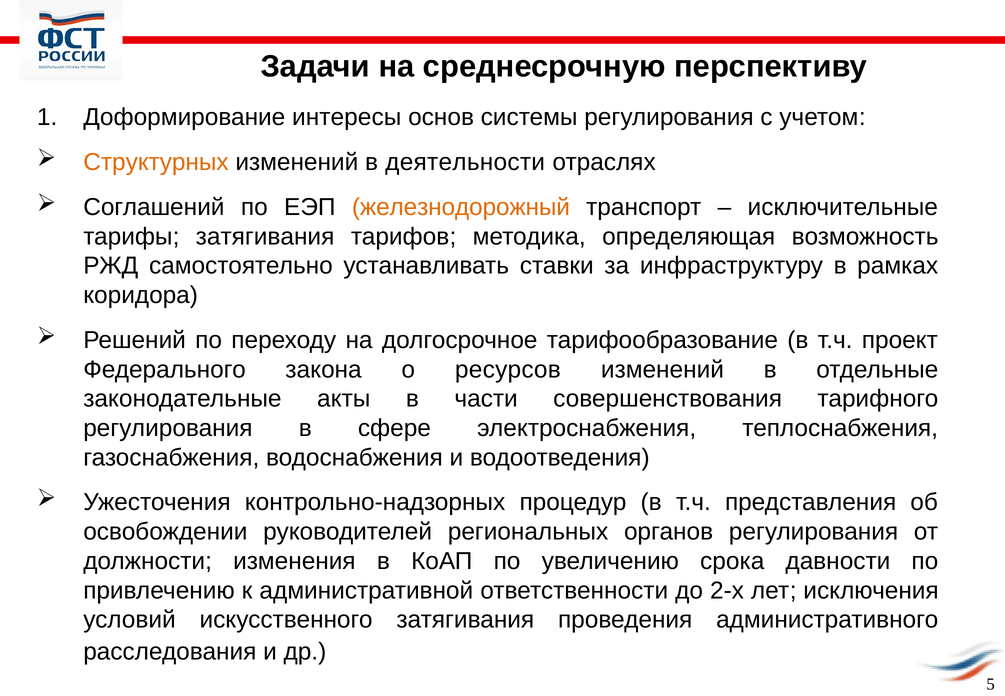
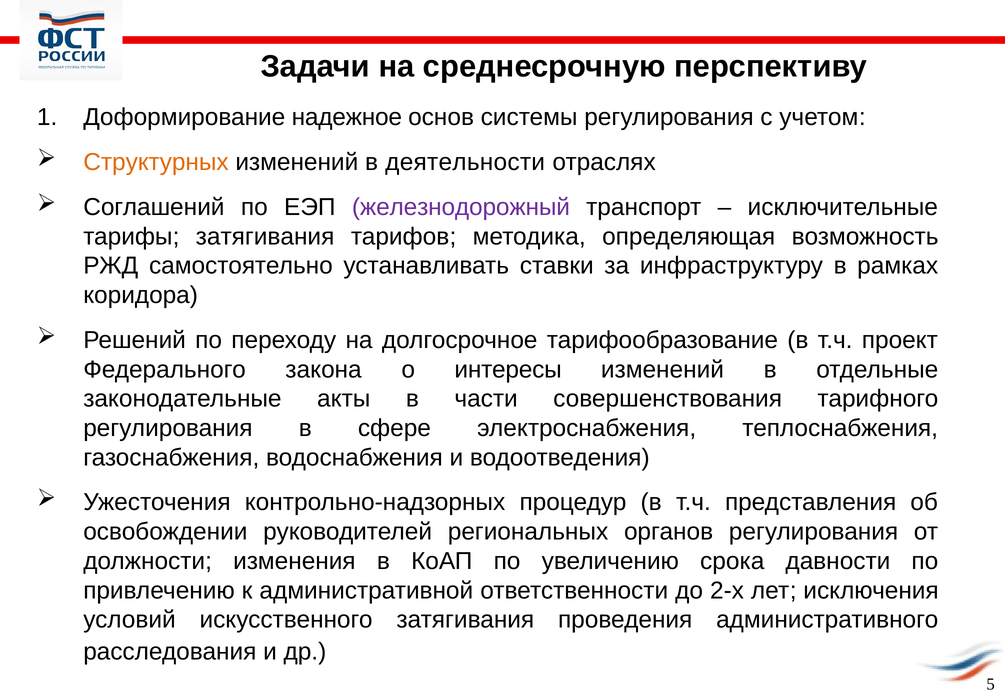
интересы: интересы -> надежное
железнодорожный colour: orange -> purple
ресурсов: ресурсов -> интересы
